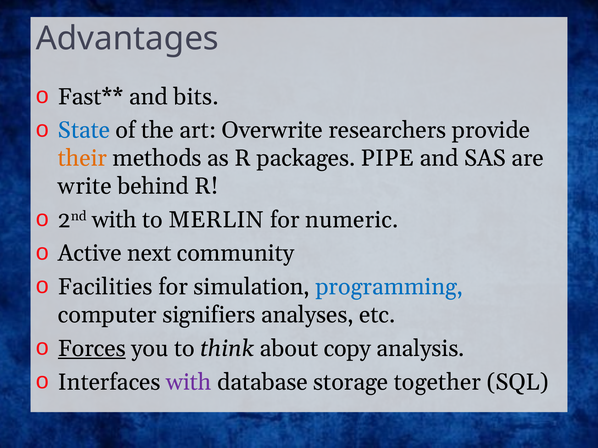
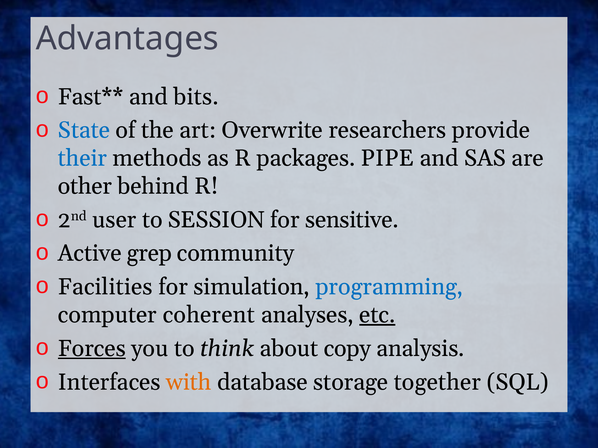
their colour: orange -> blue
write: write -> other
2nd with: with -> user
MERLIN: MERLIN -> SESSION
numeric: numeric -> sensitive
next: next -> grep
signifiers: signifiers -> coherent
etc underline: none -> present
with at (189, 382) colour: purple -> orange
